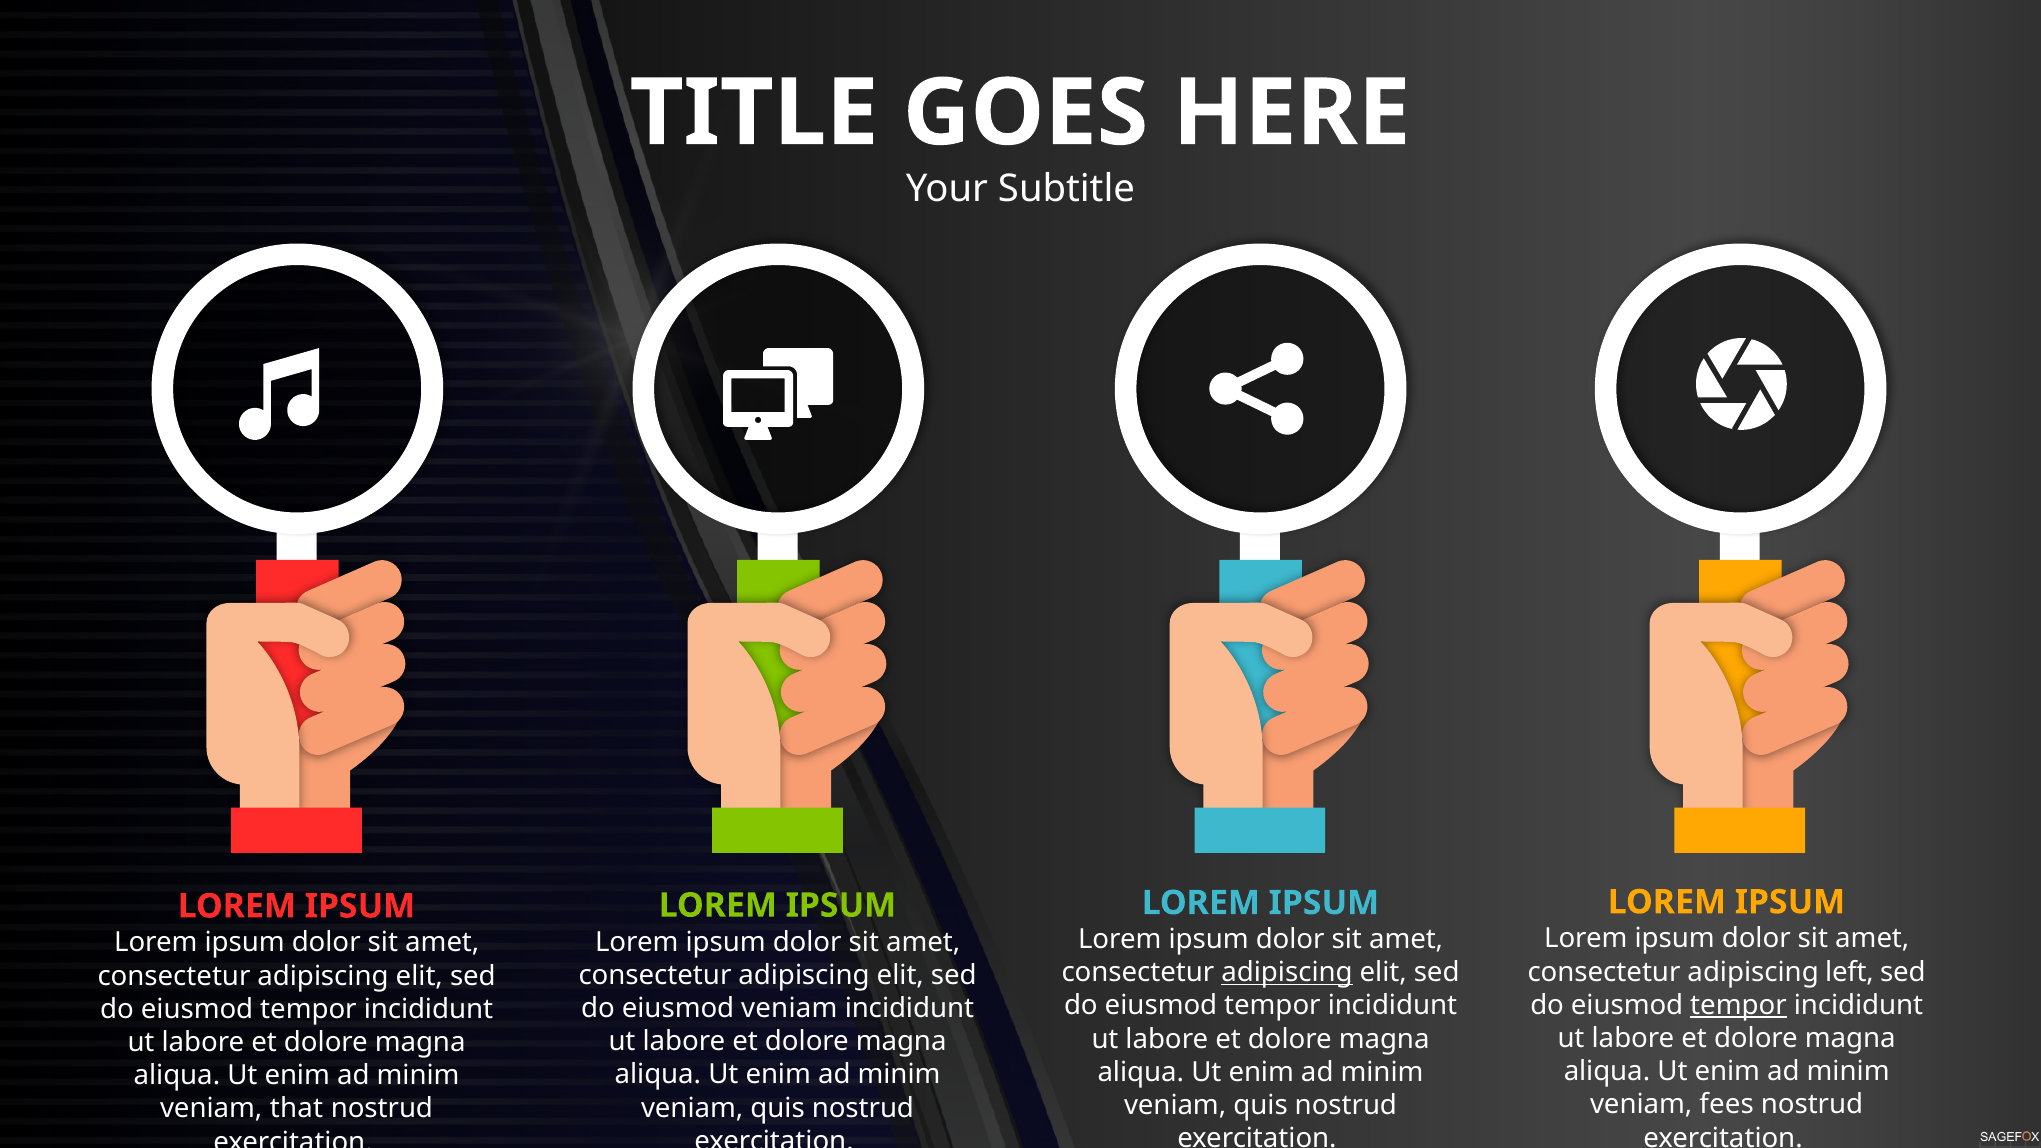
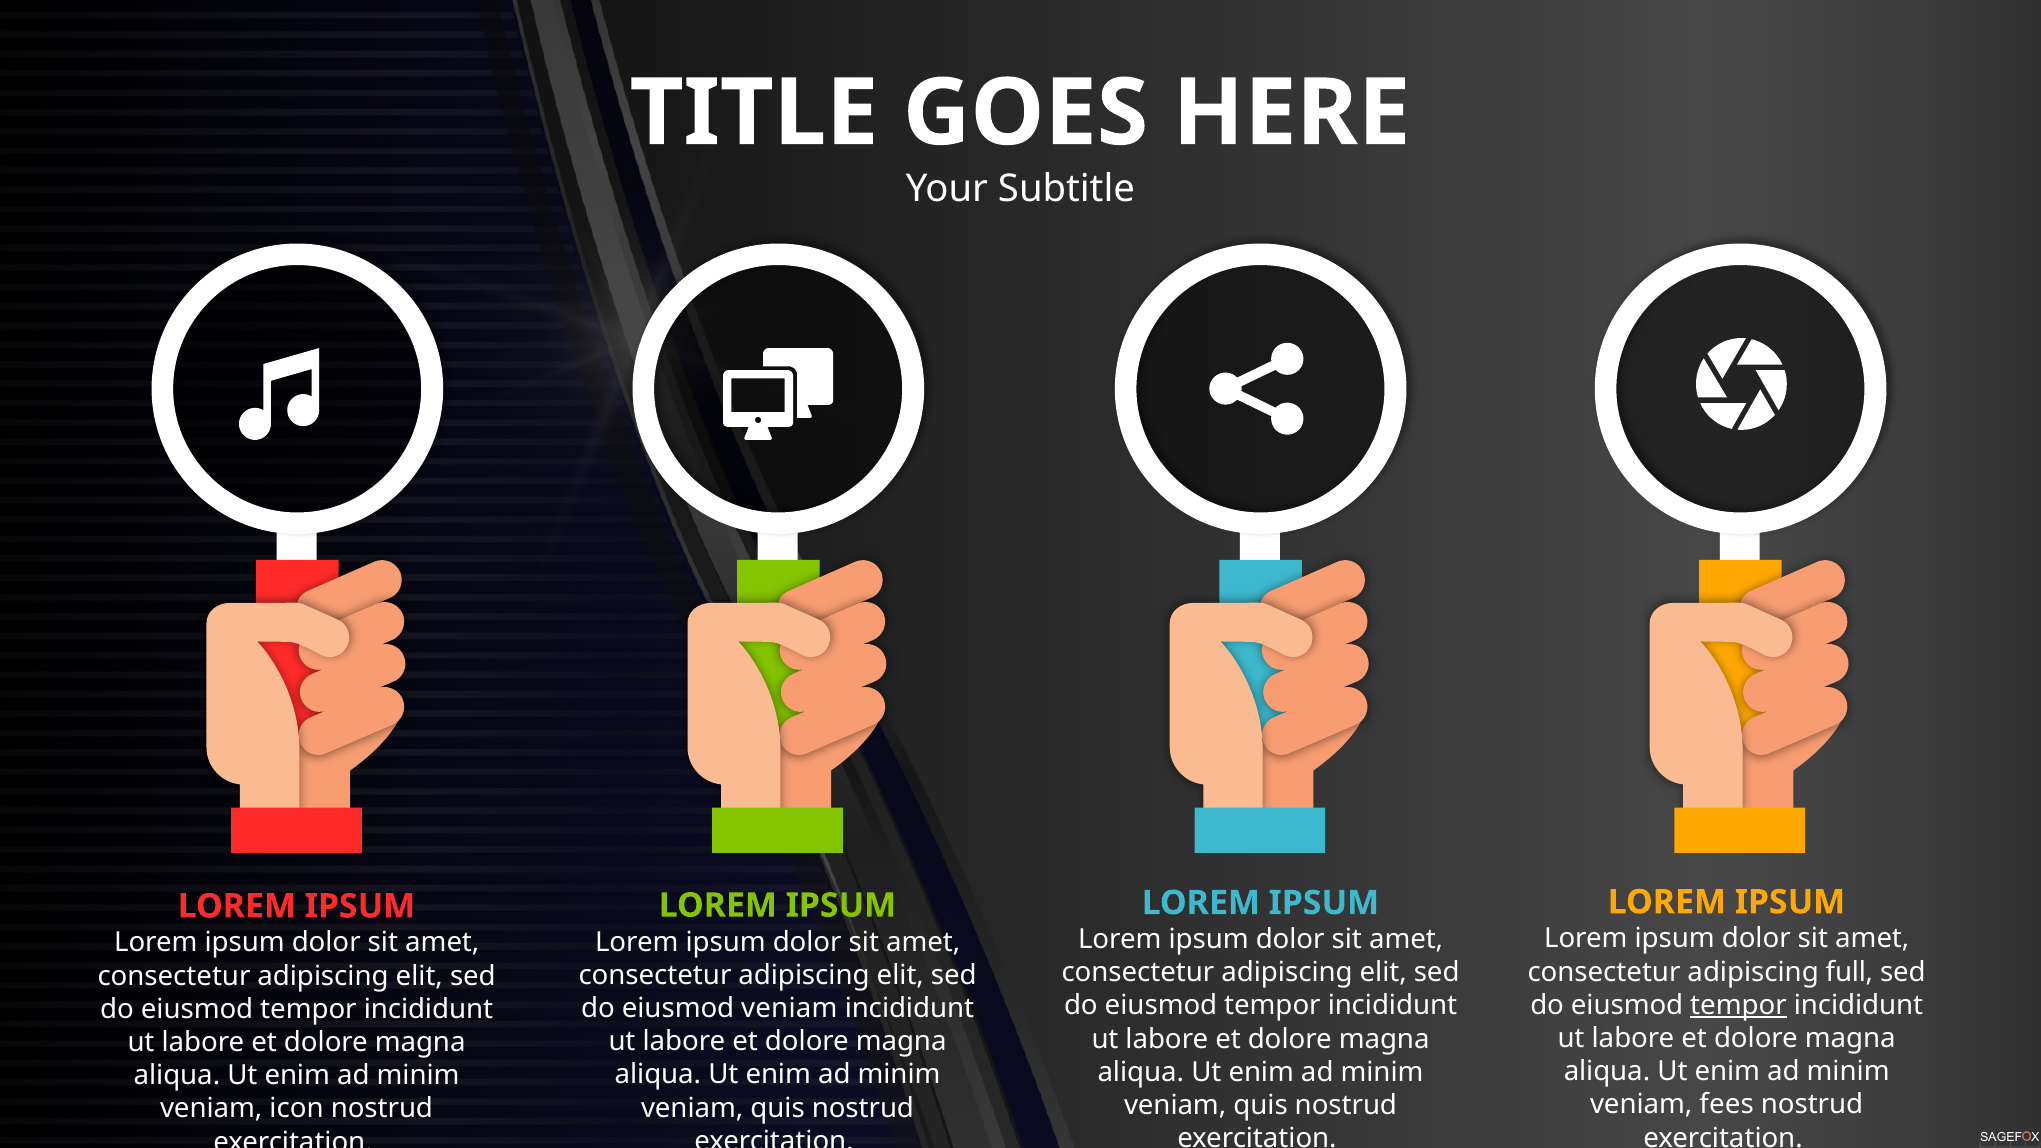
left: left -> full
adipiscing at (1287, 973) underline: present -> none
that: that -> icon
